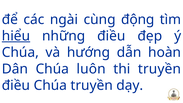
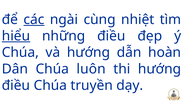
các underline: none -> present
động: động -> nhiệt
thi truyền: truyền -> hướng
